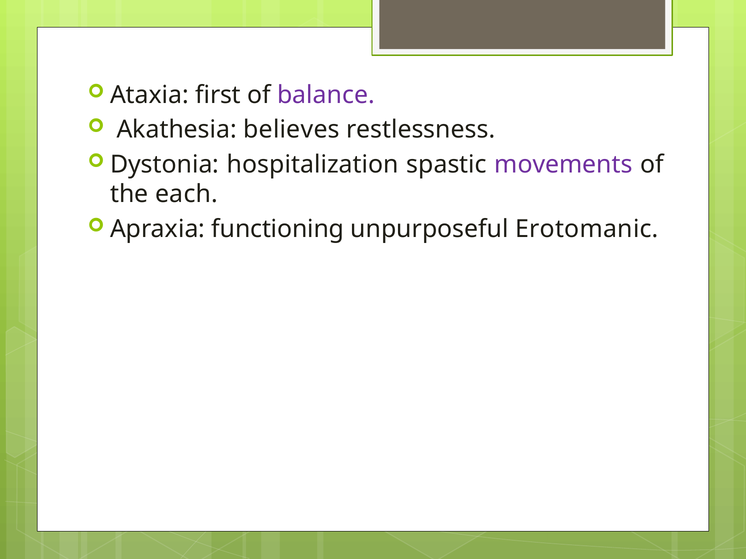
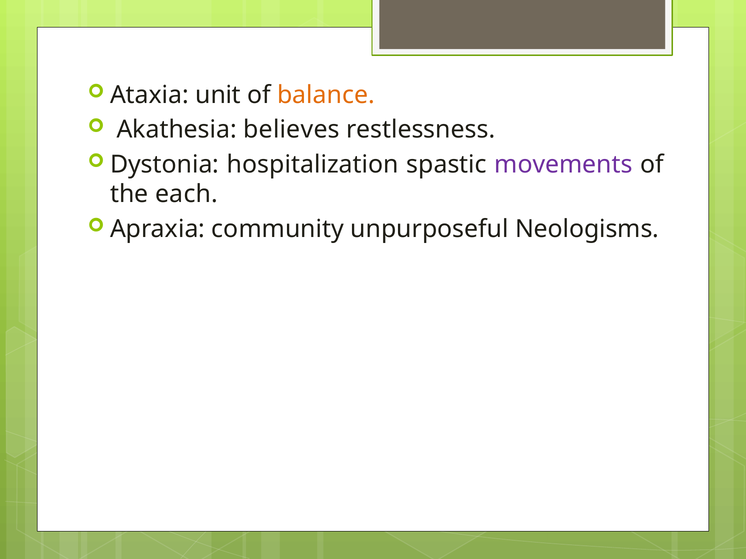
first: first -> unit
balance colour: purple -> orange
functioning: functioning -> community
Erotomanic: Erotomanic -> Neologisms
